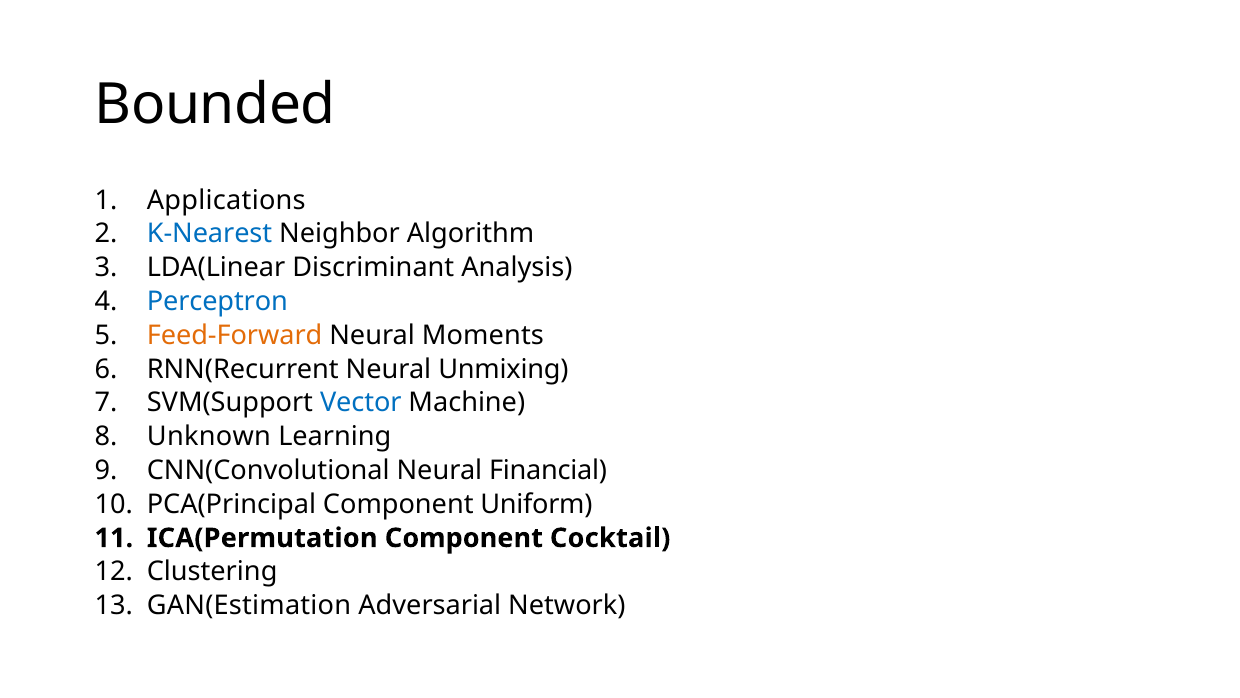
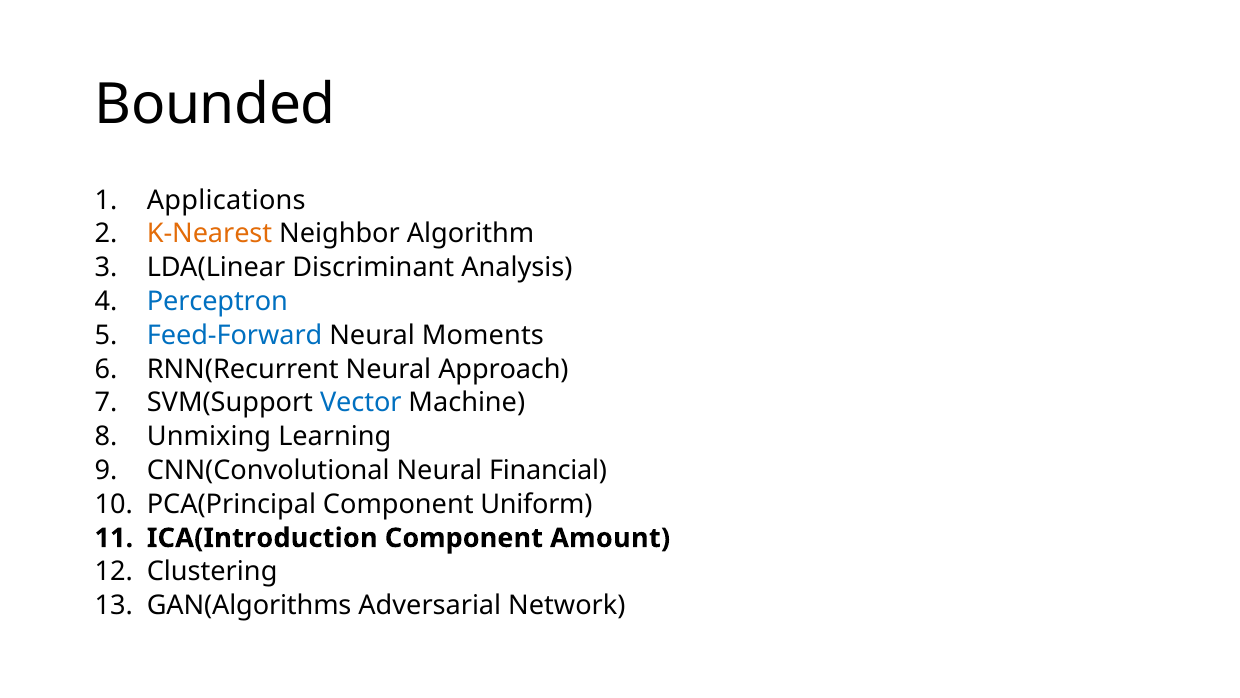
K-Nearest colour: blue -> orange
Feed-Forward colour: orange -> blue
Unmixing: Unmixing -> Approach
Unknown: Unknown -> Unmixing
ICA(Permutation: ICA(Permutation -> ICA(Introduction
Cocktail: Cocktail -> Amount
GAN(Estimation: GAN(Estimation -> GAN(Algorithms
